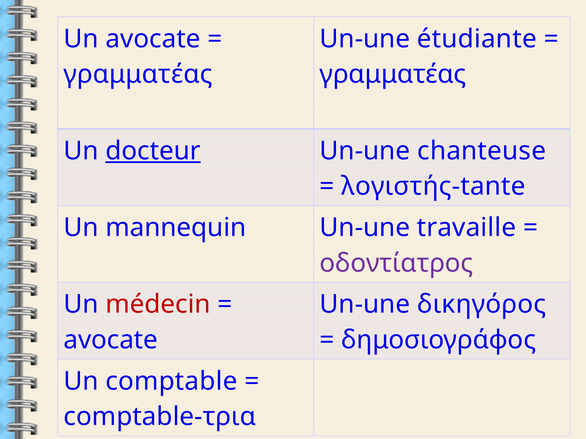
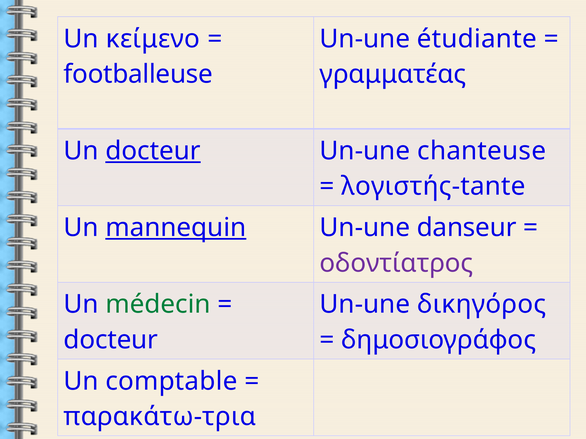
Un avocate: avocate -> κείμενο
γραμματέας at (138, 74): γραμματέας -> footballeuse
mannequin underline: none -> present
travaille: travaille -> danseur
médecin colour: red -> green
avocate at (111, 340): avocate -> docteur
comptable-τρια: comptable-τρια -> παρακάτω-τρια
